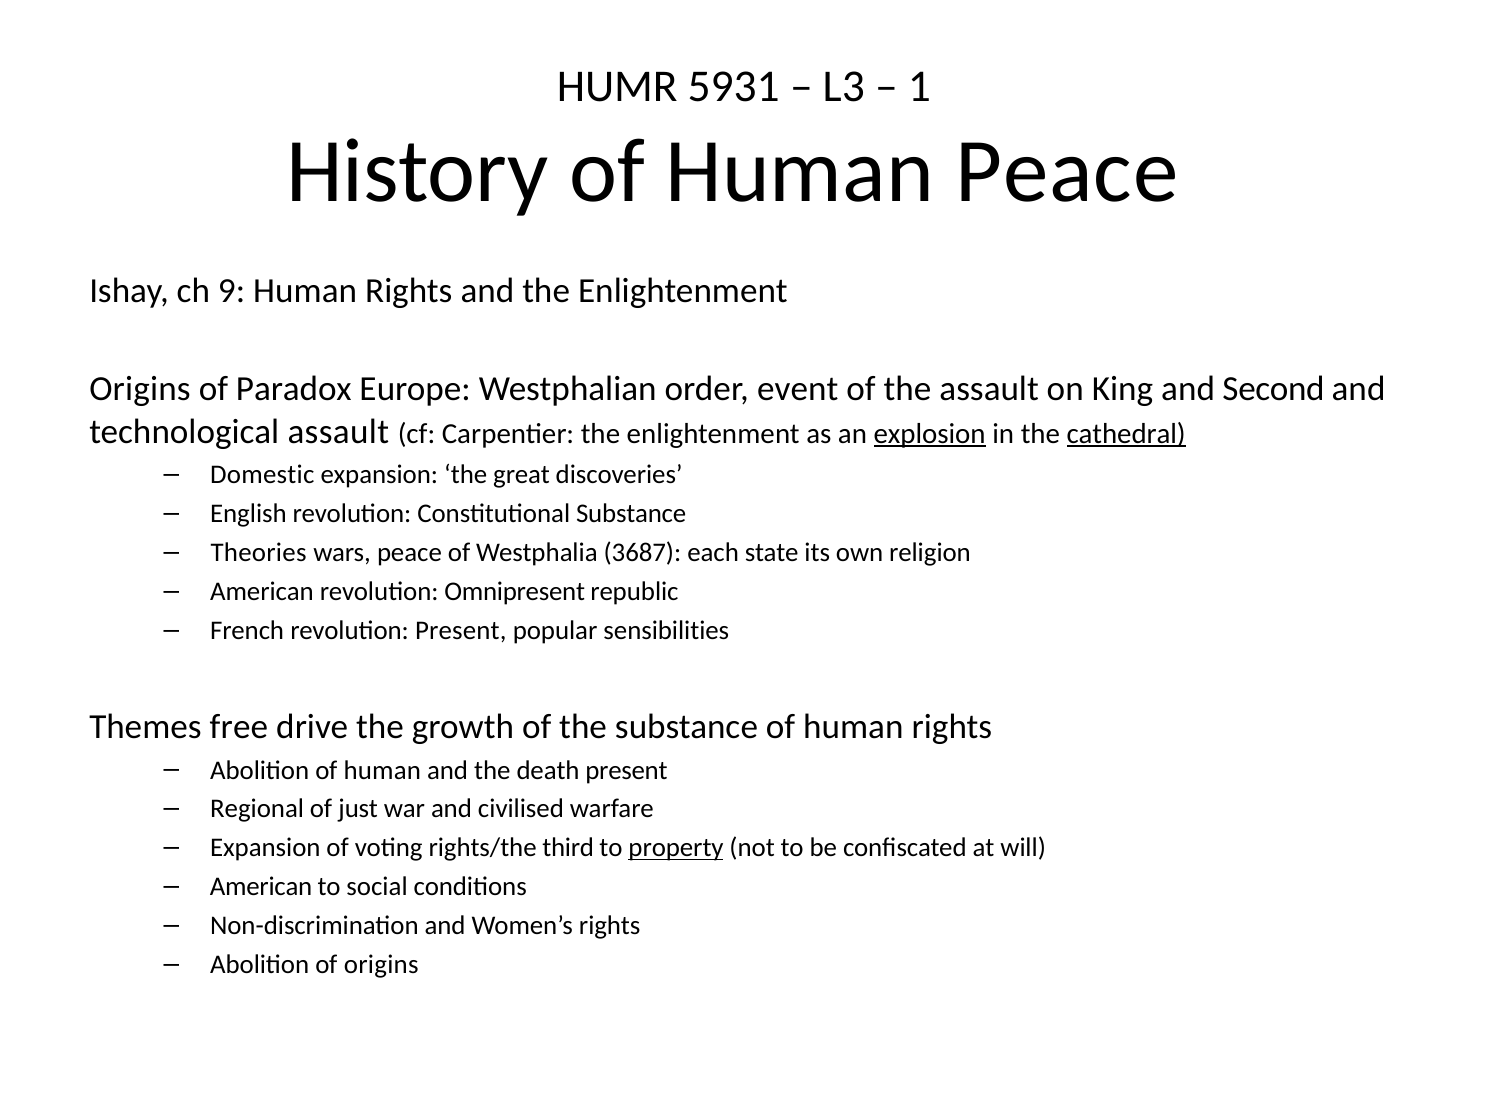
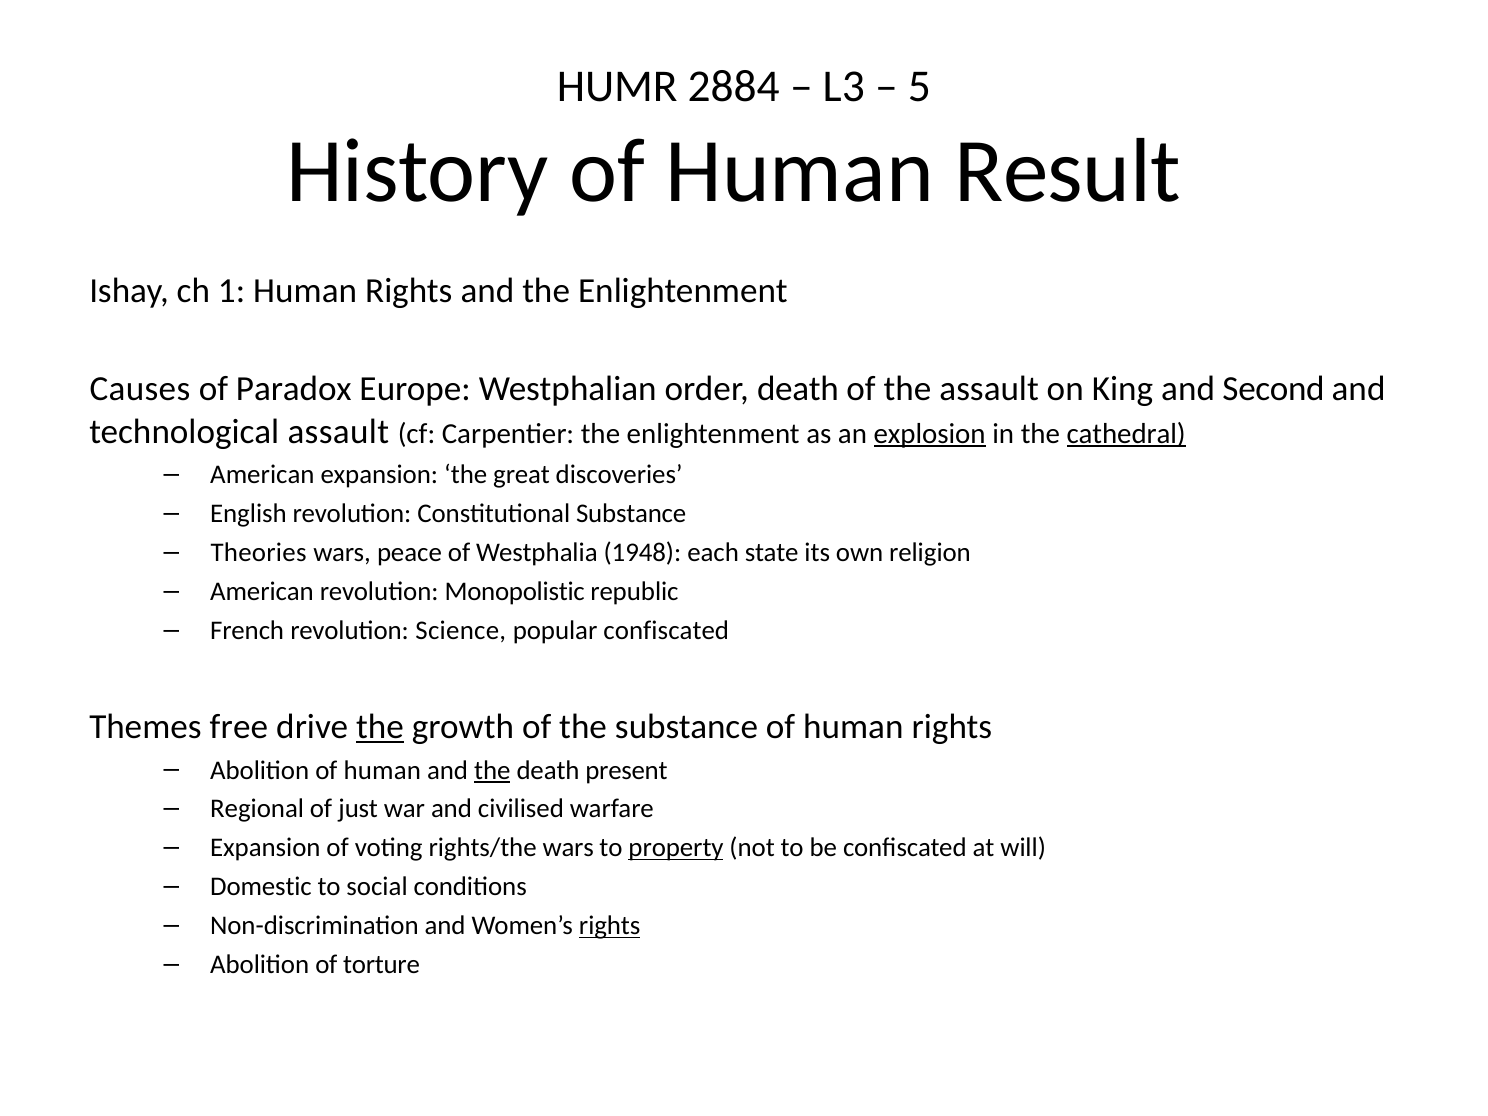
5931: 5931 -> 2884
1: 1 -> 5
Human Peace: Peace -> Result
9: 9 -> 1
Origins at (140, 389): Origins -> Causes
order event: event -> death
Domestic at (262, 475): Domestic -> American
3687: 3687 -> 1948
Omnipresent: Omnipresent -> Monopolistic
revolution Present: Present -> Science
popular sensibilities: sensibilities -> confiscated
the at (380, 727) underline: none -> present
the at (492, 770) underline: none -> present
rights/the third: third -> wars
American at (261, 887): American -> Domestic
rights at (610, 926) underline: none -> present
of origins: origins -> torture
